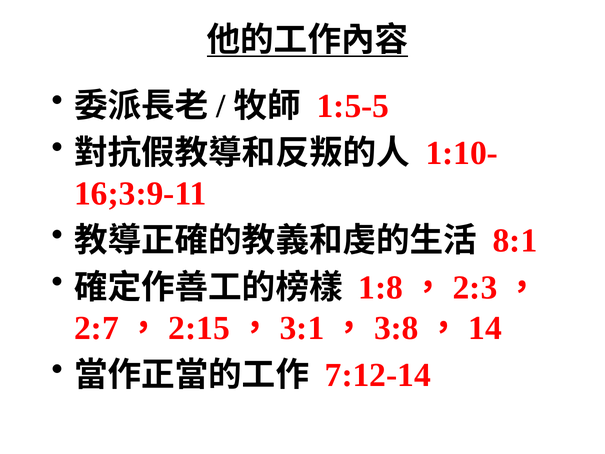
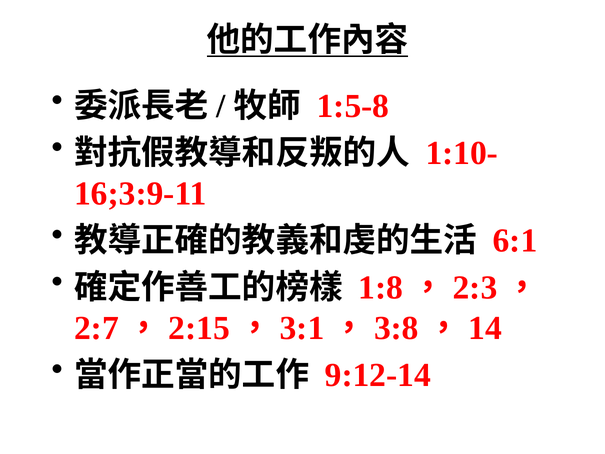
1:5-5: 1:5-5 -> 1:5-8
8:1: 8:1 -> 6:1
7:12-14: 7:12-14 -> 9:12-14
